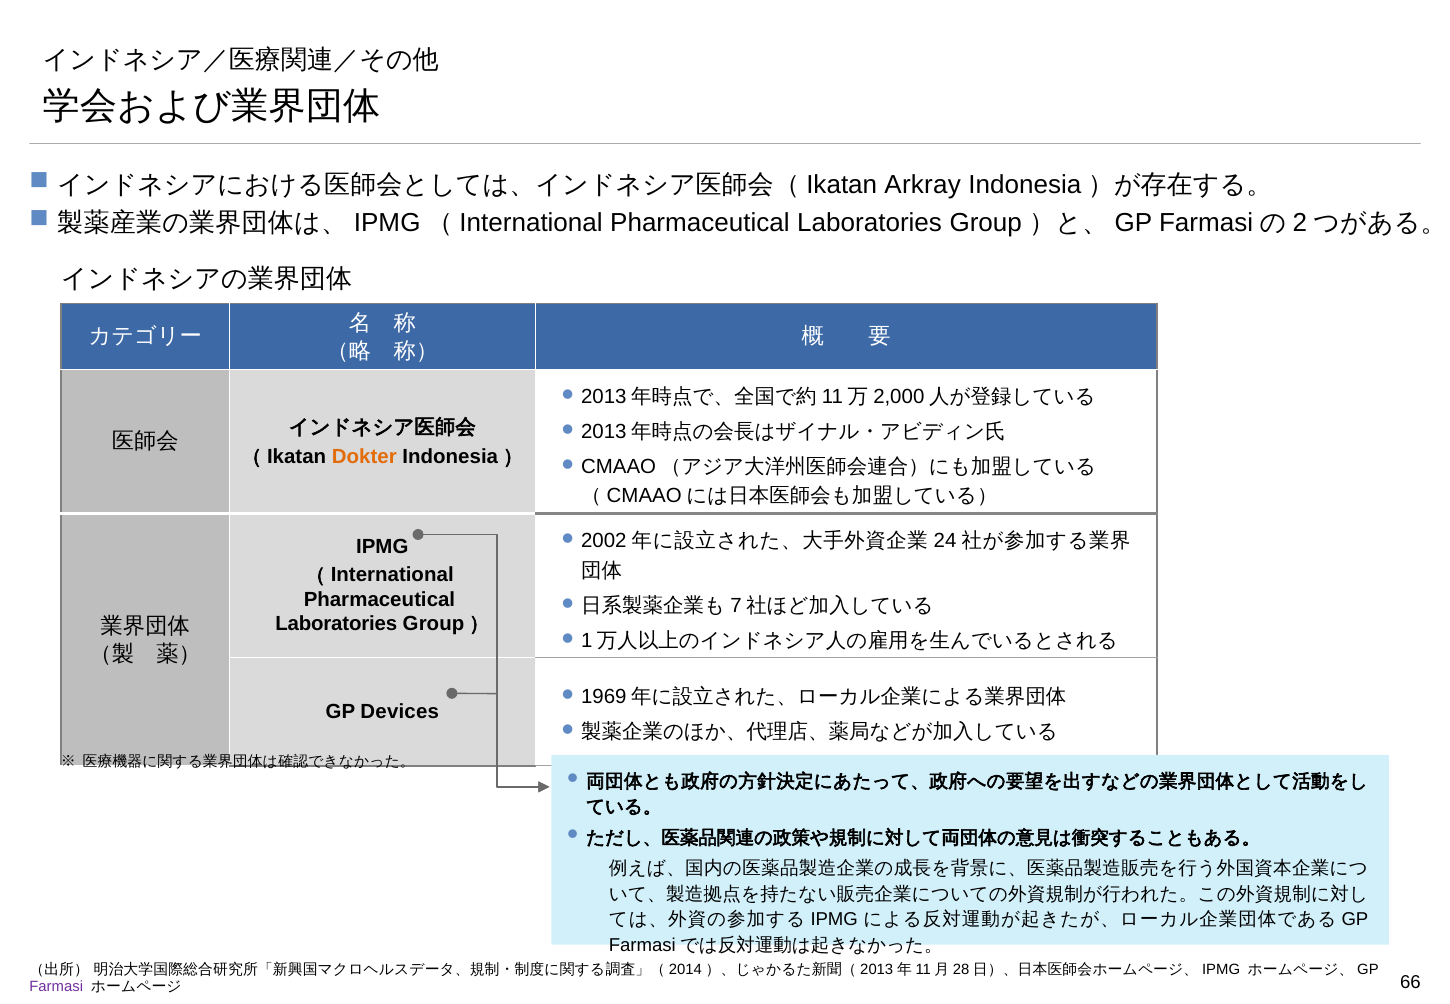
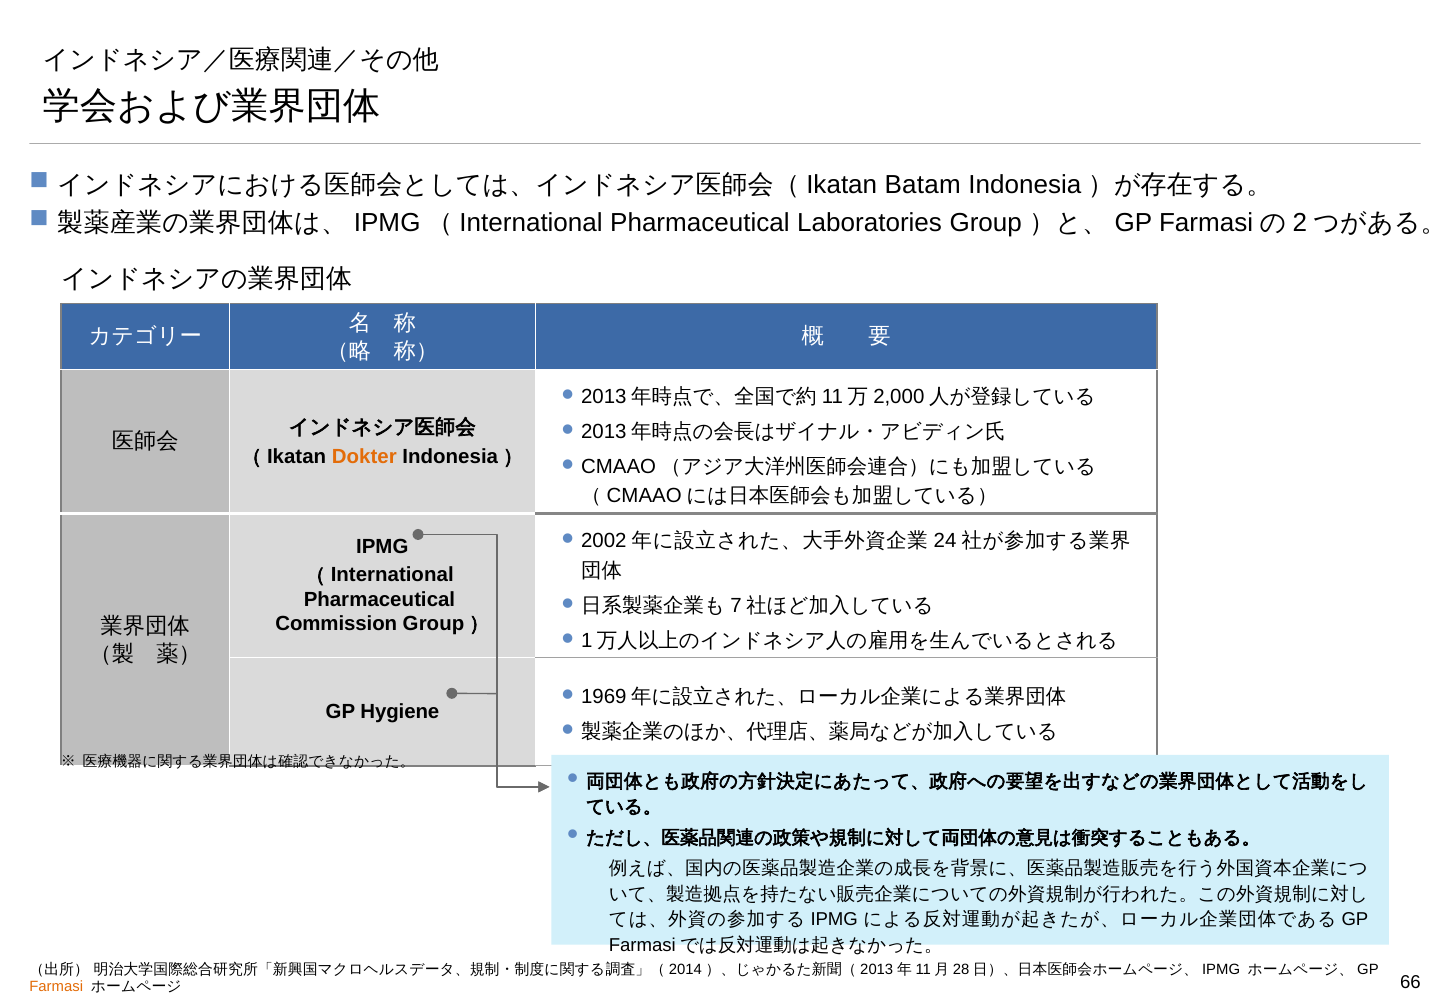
Arkray: Arkray -> Batam
Laboratories at (336, 623): Laboratories -> Commission
Devices: Devices -> Hygiene
Farmasi colour: purple -> orange
